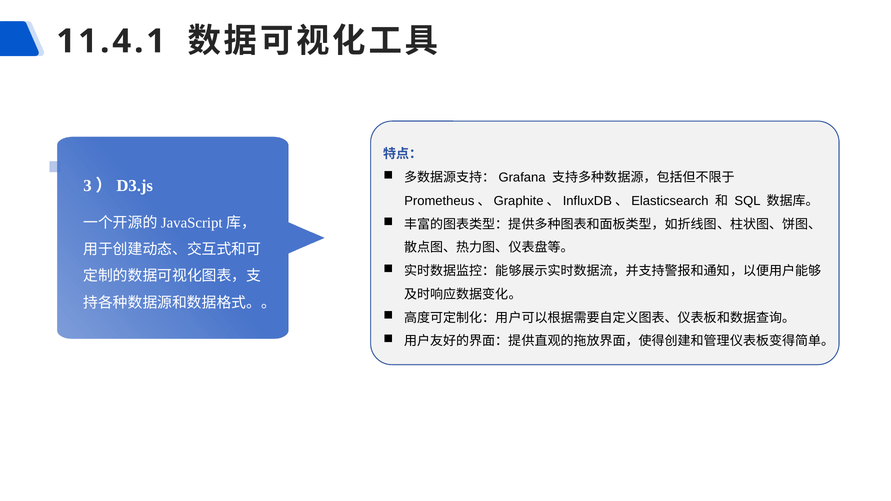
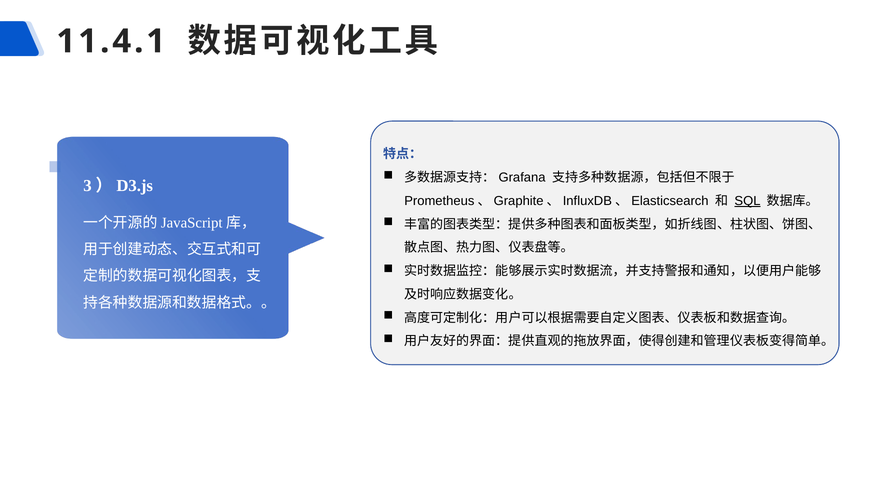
SQL underline: none -> present
